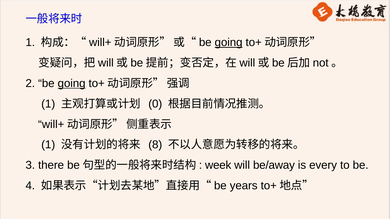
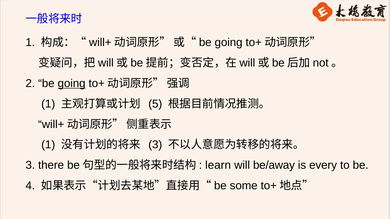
going at (229, 43) underline: present -> none
0: 0 -> 5
8 at (155, 145): 8 -> 3
week: week -> learn
years: years -> some
